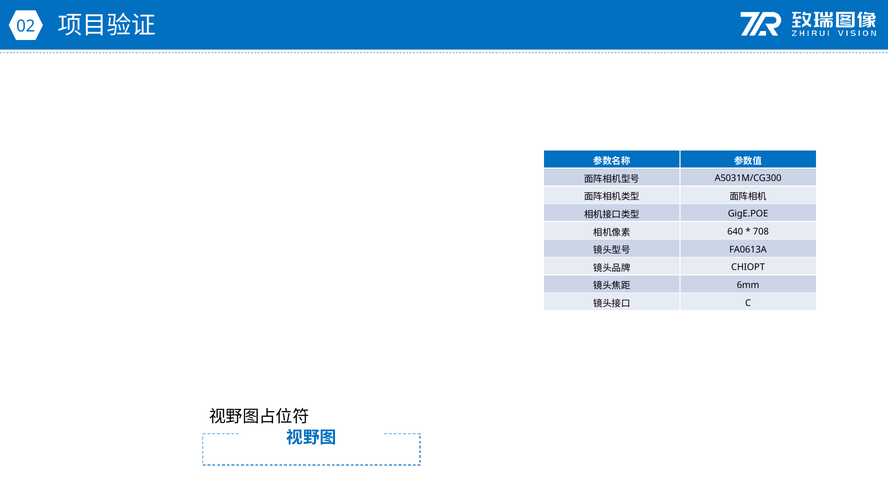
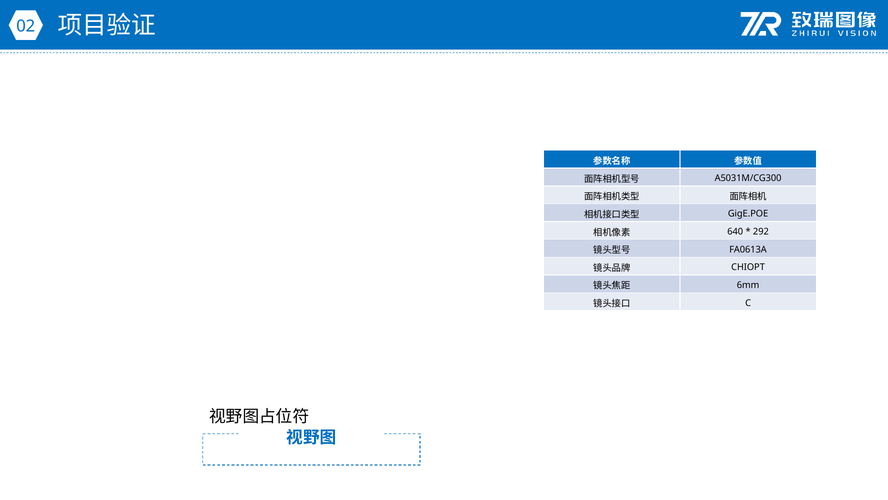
708: 708 -> 292
